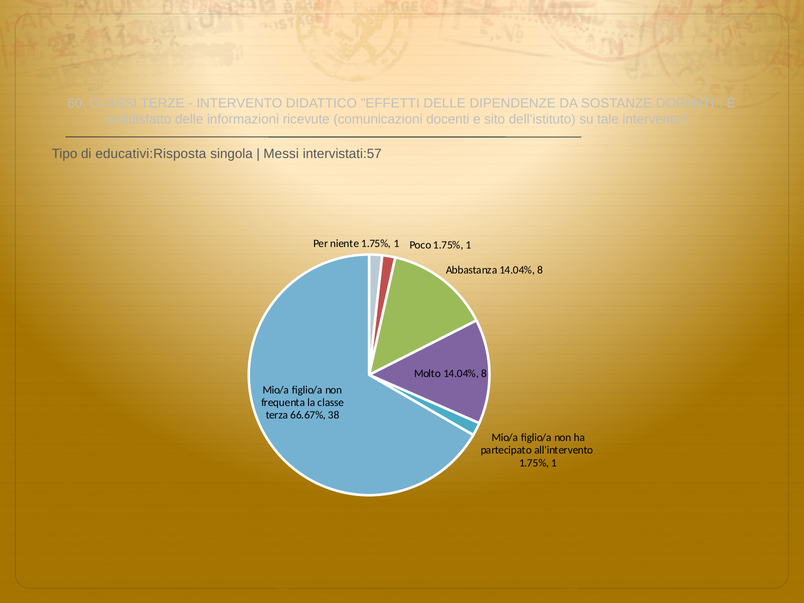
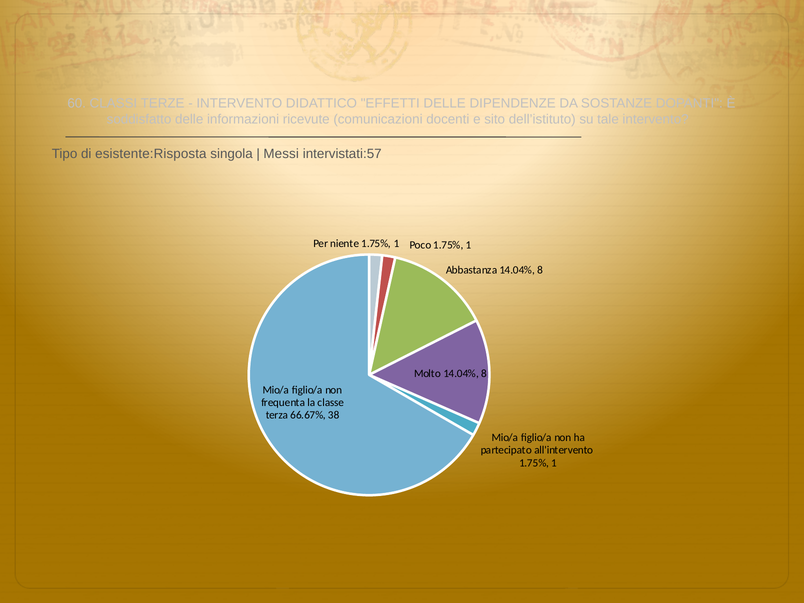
educativi:Risposta: educativi:Risposta -> esistente:Risposta
